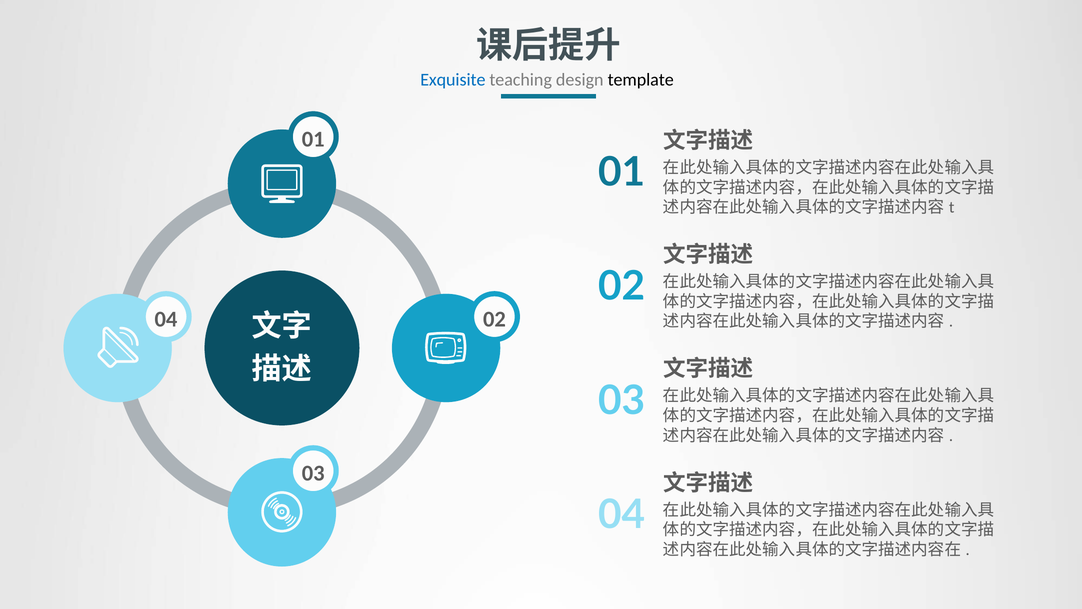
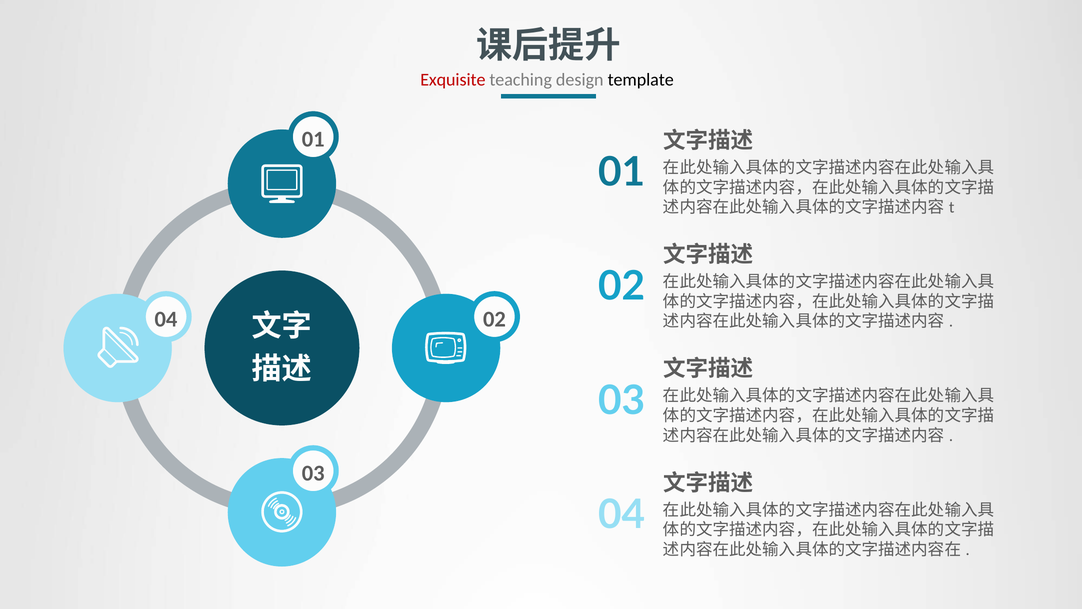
Exquisite colour: blue -> red
